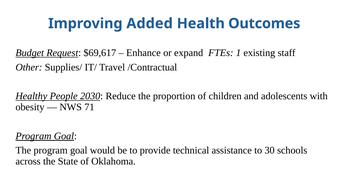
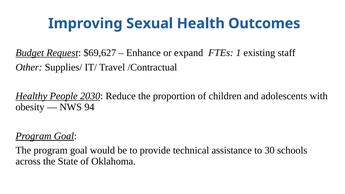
Added: Added -> Sexual
$69,617: $69,617 -> $69,627
71: 71 -> 94
